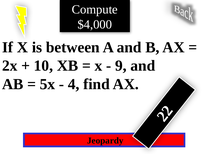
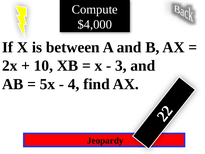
9: 9 -> 3
